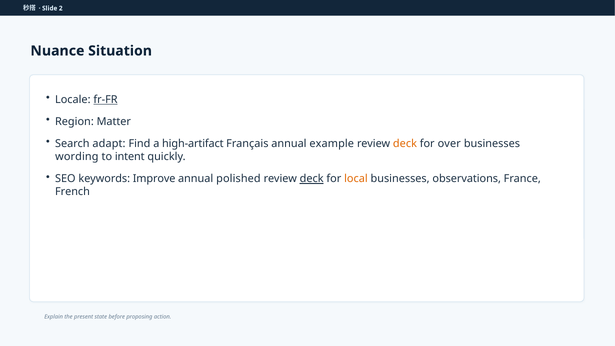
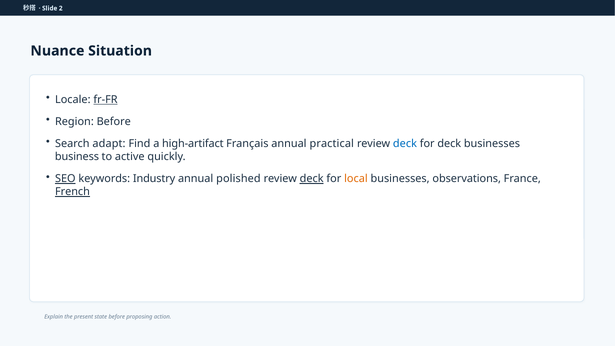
Region Matter: Matter -> Before
example: example -> practical
deck at (405, 144) colour: orange -> blue
for over: over -> deck
wording: wording -> business
intent: intent -> active
SEO underline: none -> present
Improve: Improve -> Industry
French underline: none -> present
